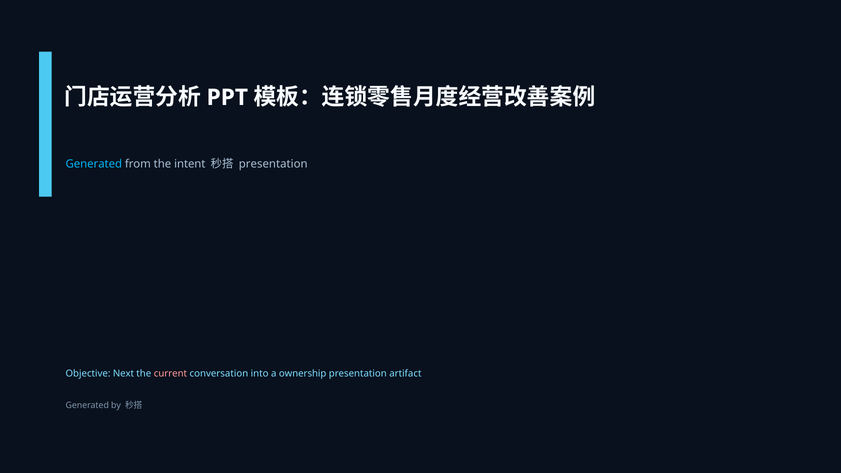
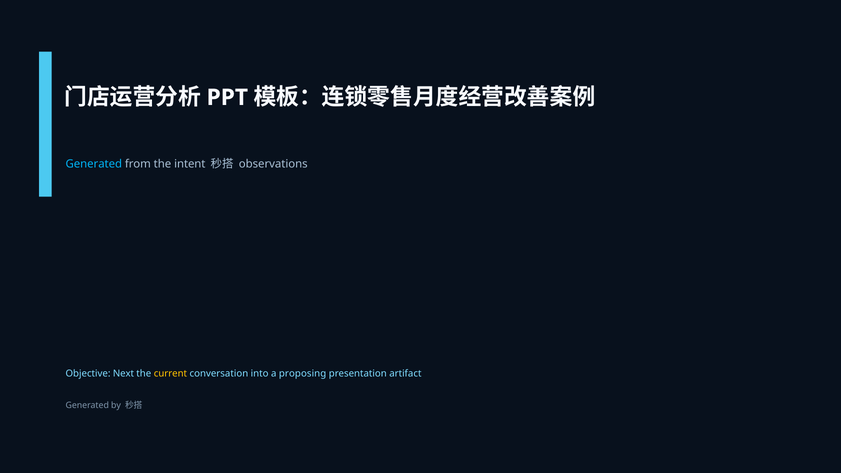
presentation at (273, 164): presentation -> observations
current colour: pink -> yellow
ownership: ownership -> proposing
